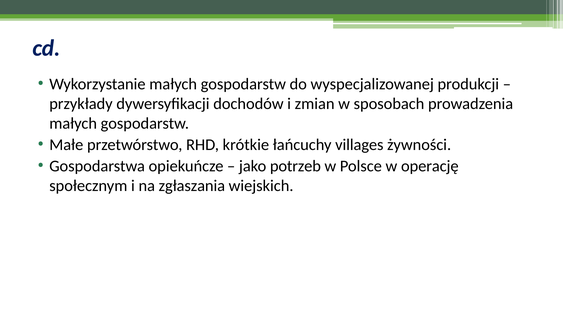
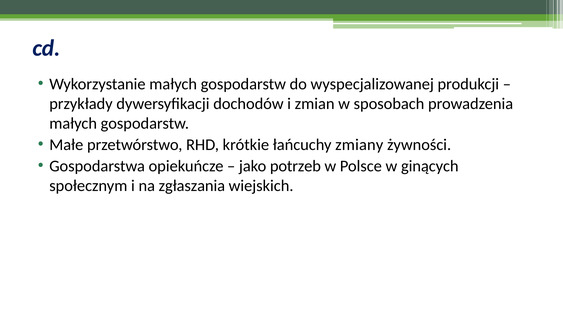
villages: villages -> zmiany
operację: operację -> ginących
